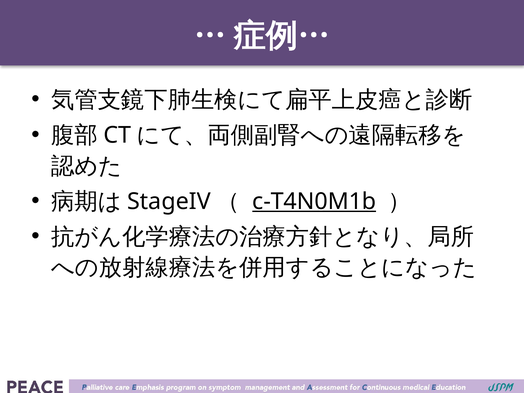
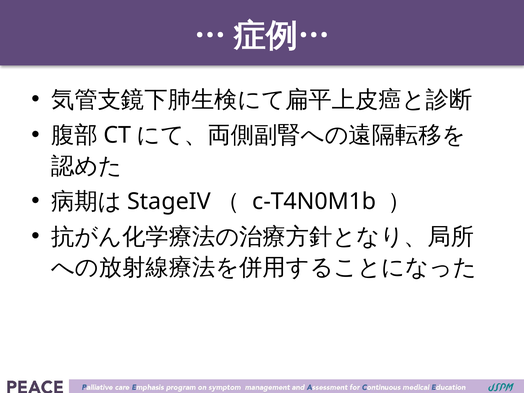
c-T4N0M1b underline: present -> none
